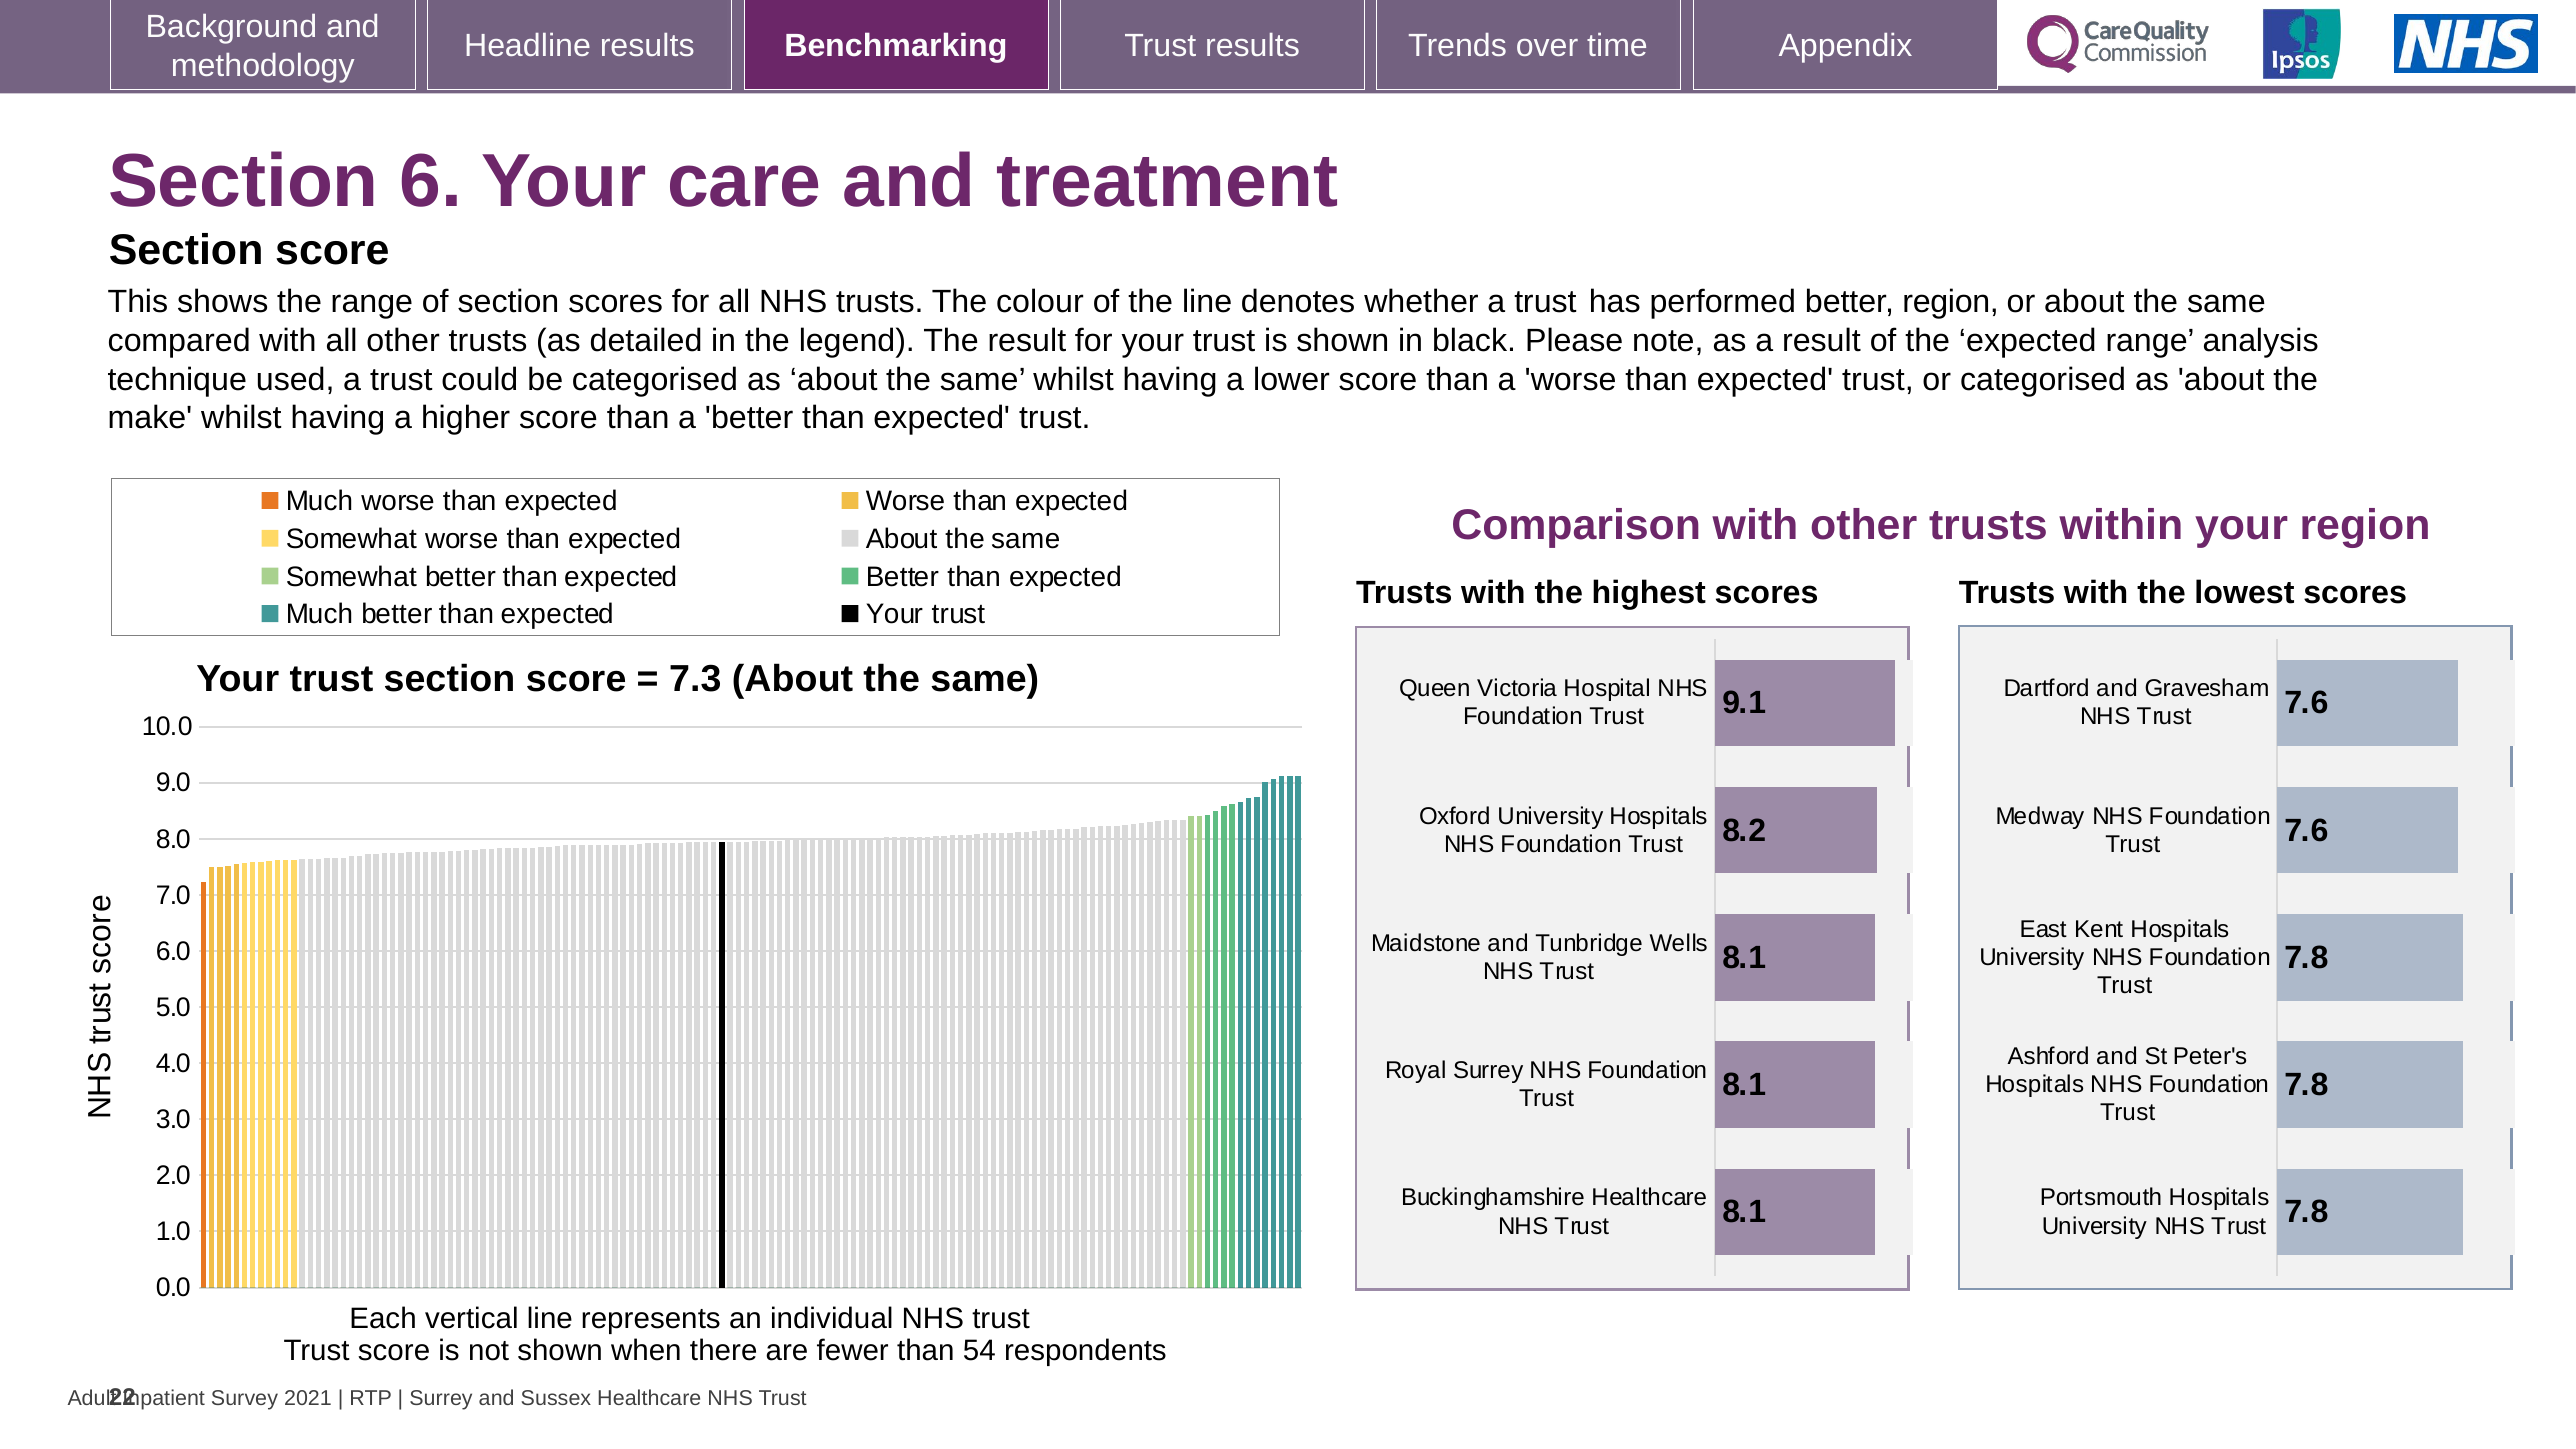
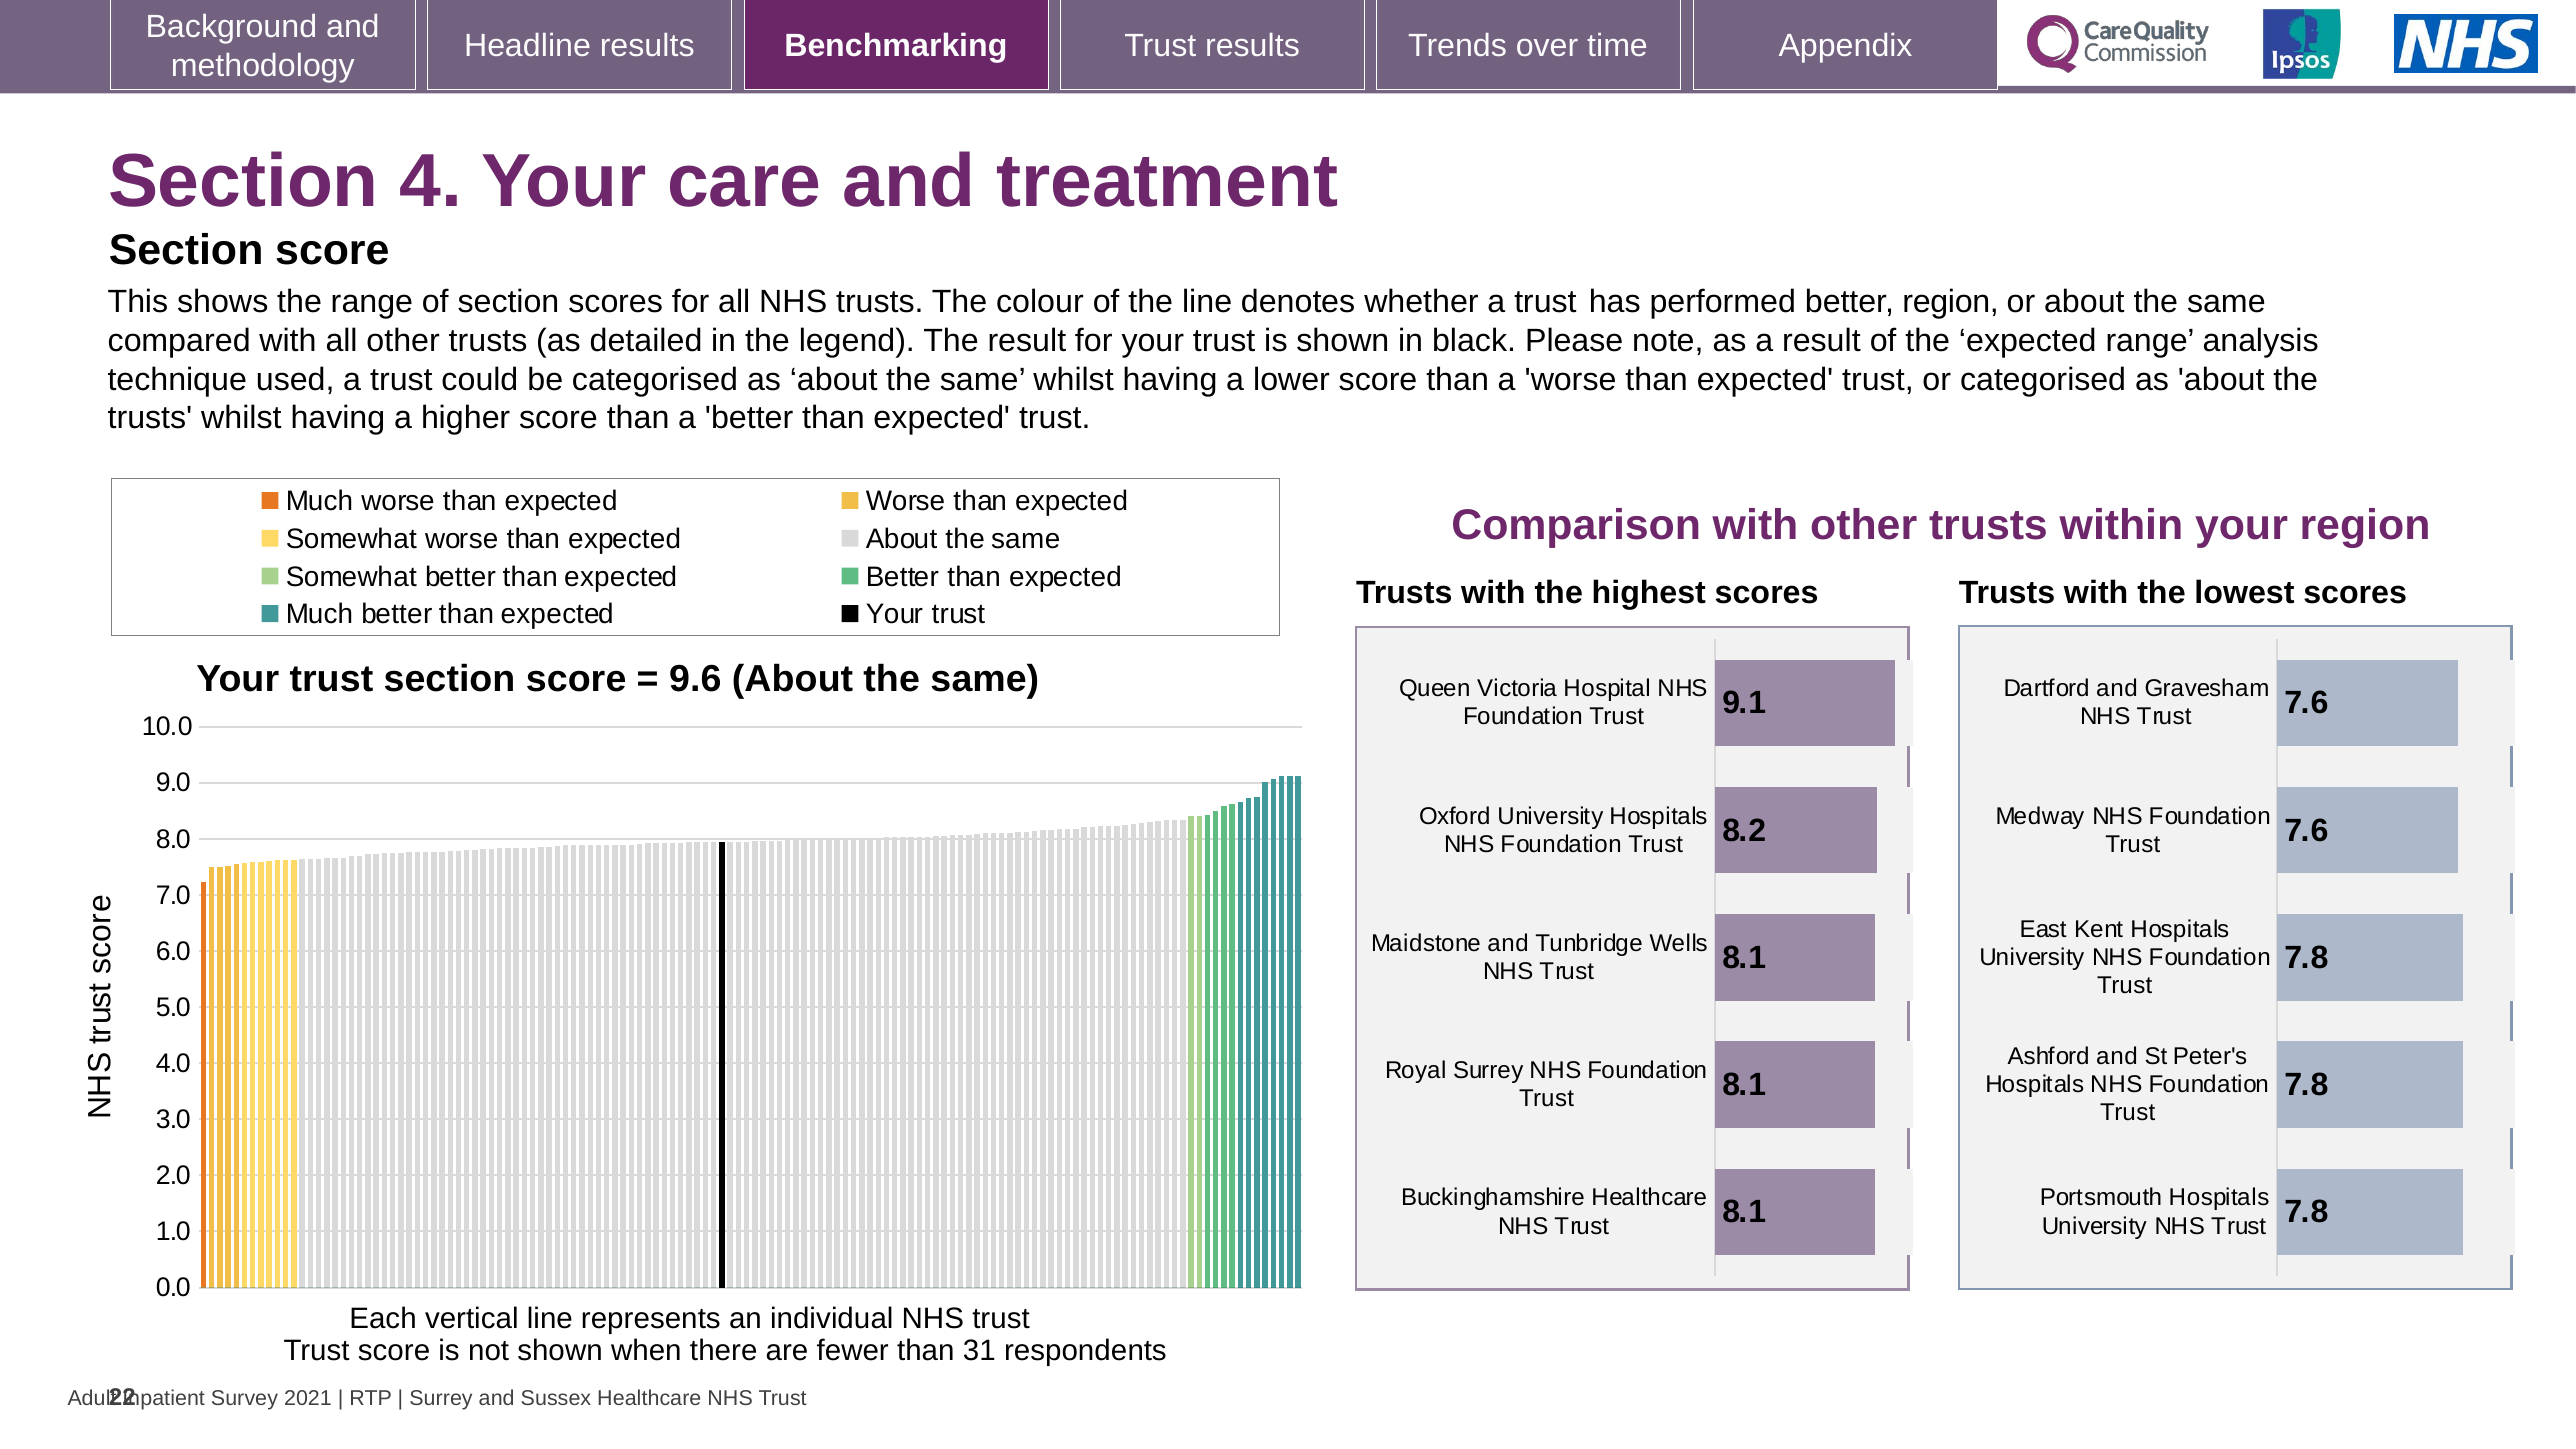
6: 6 -> 4
make at (150, 418): make -> trusts
7.3: 7.3 -> 9.6
54: 54 -> 31
